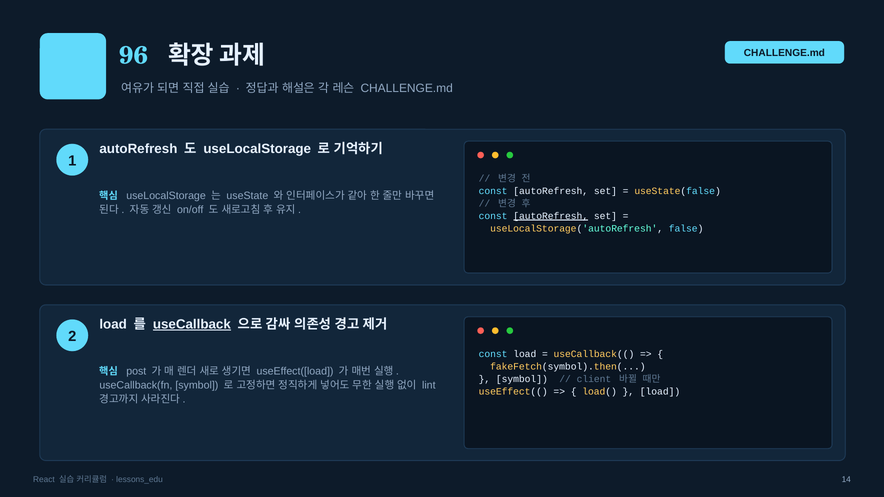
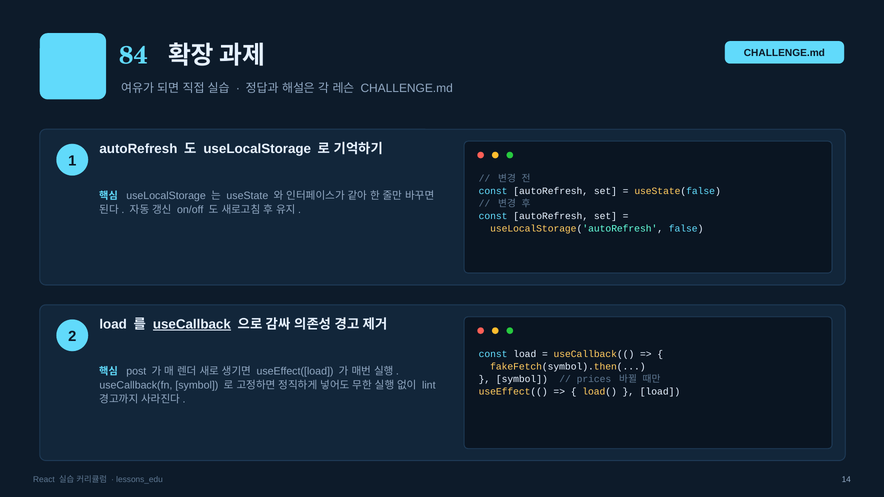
96: 96 -> 84
autoRefresh at (551, 216) underline: present -> none
client: client -> prices
